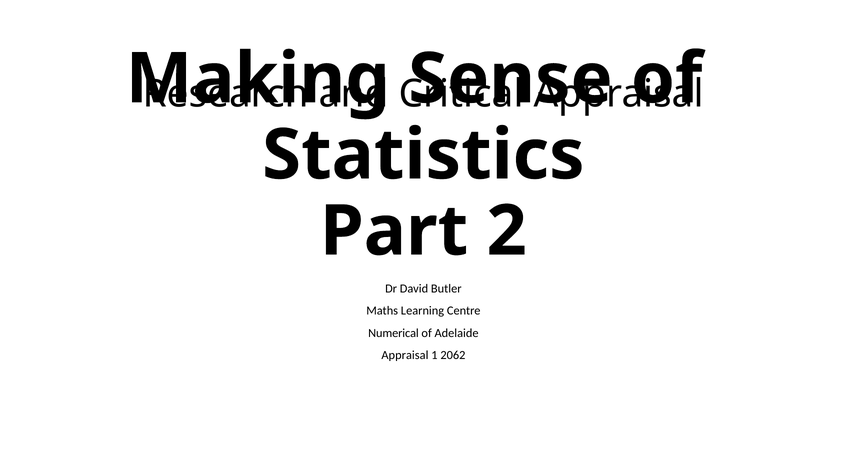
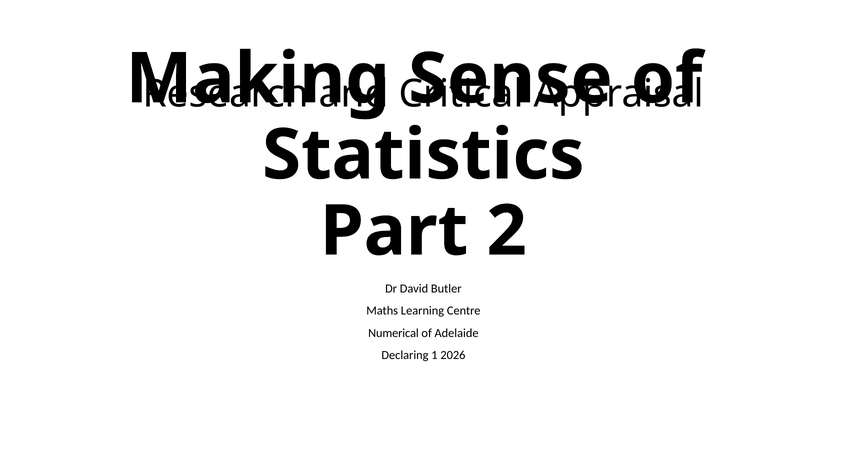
Appraisal at (405, 356): Appraisal -> Declaring
2062: 2062 -> 2026
